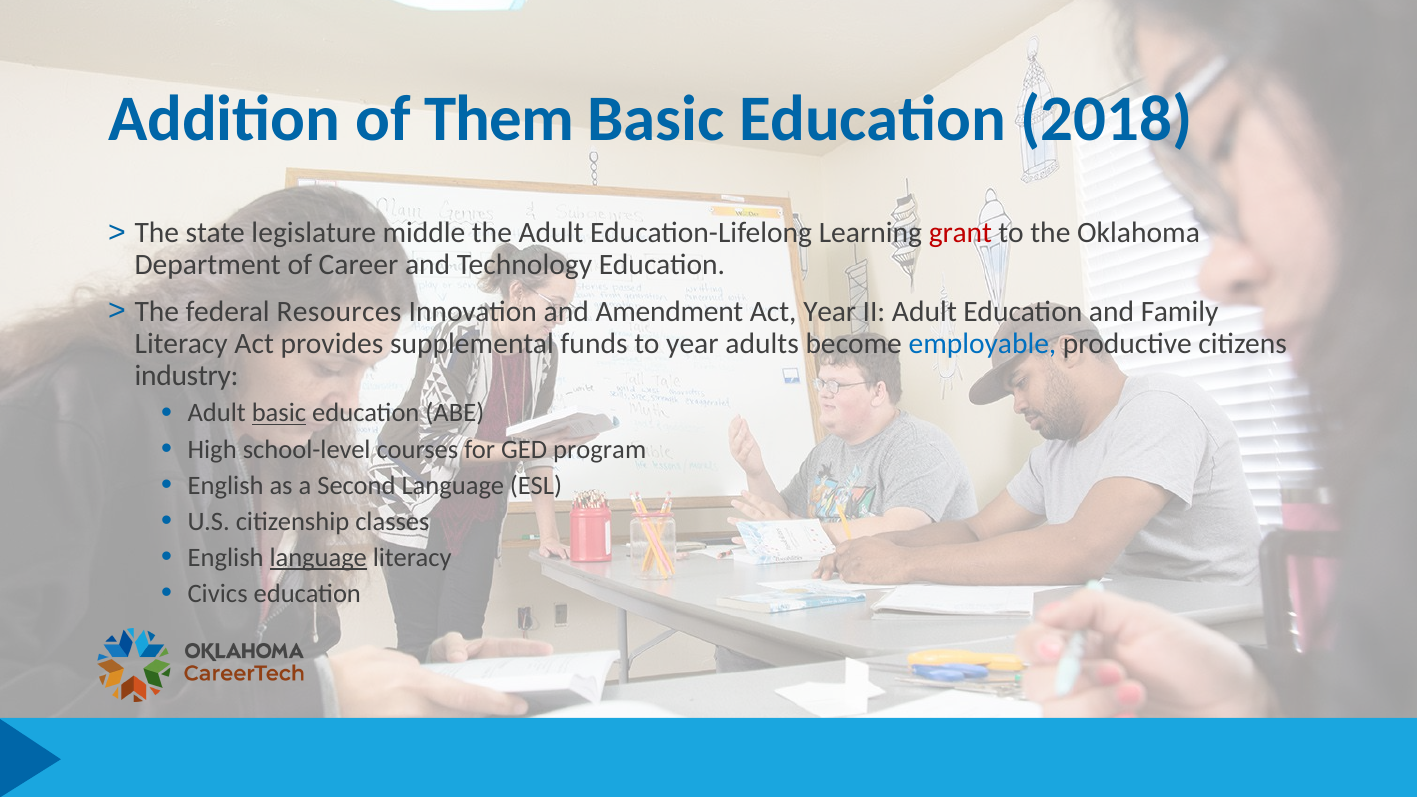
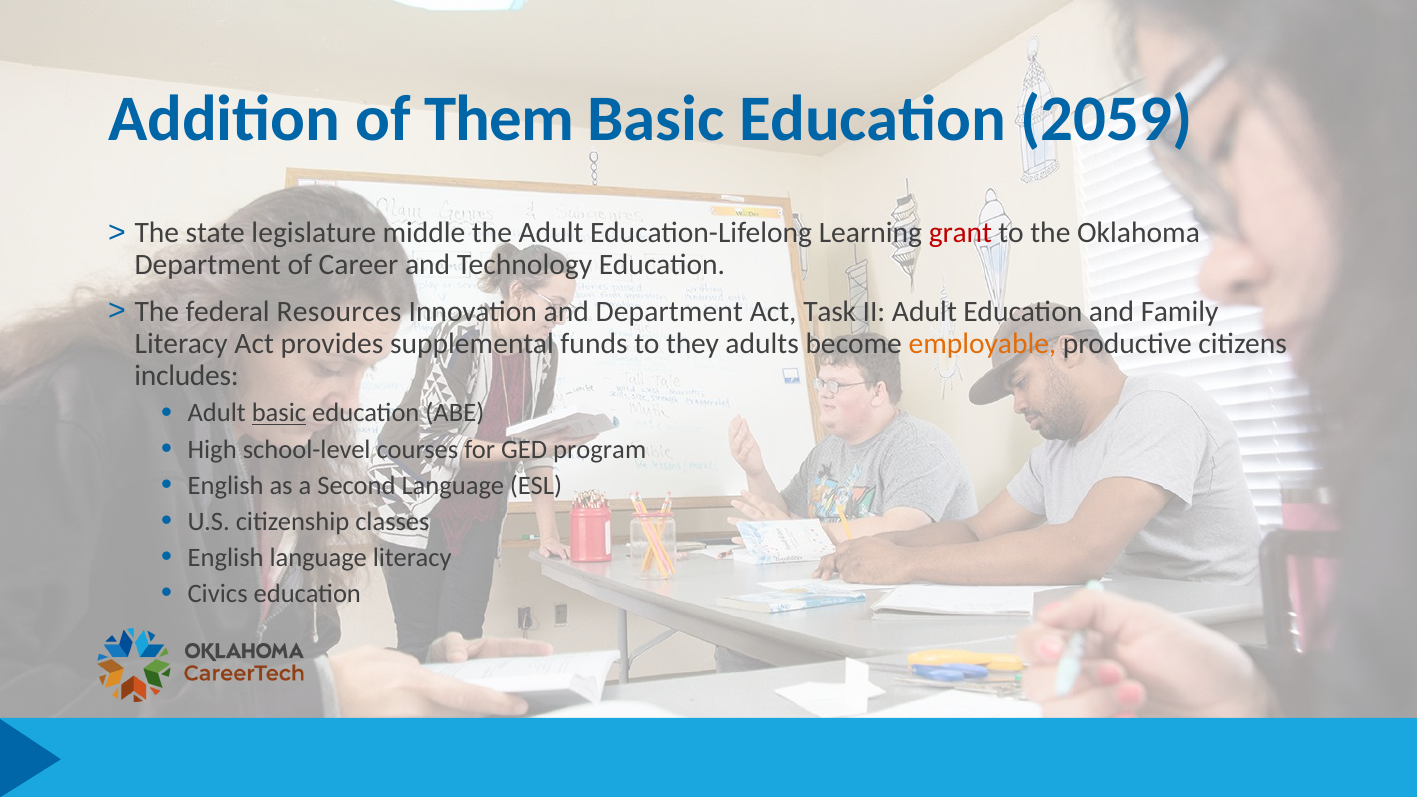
2018: 2018 -> 2059
and Amendment: Amendment -> Department
Act Year: Year -> Task
to year: year -> they
employable colour: blue -> orange
industry: industry -> includes
language at (318, 557) underline: present -> none
